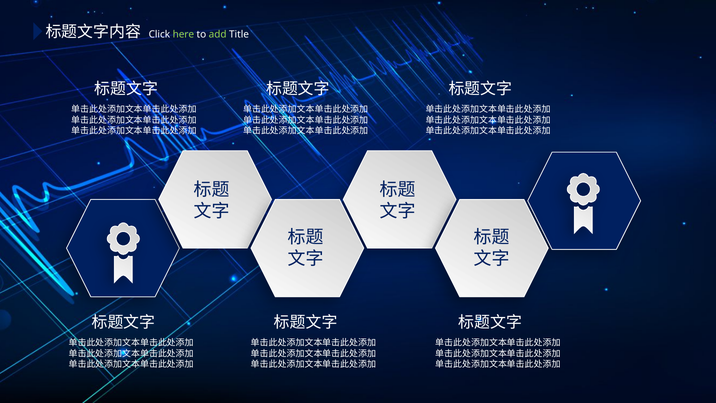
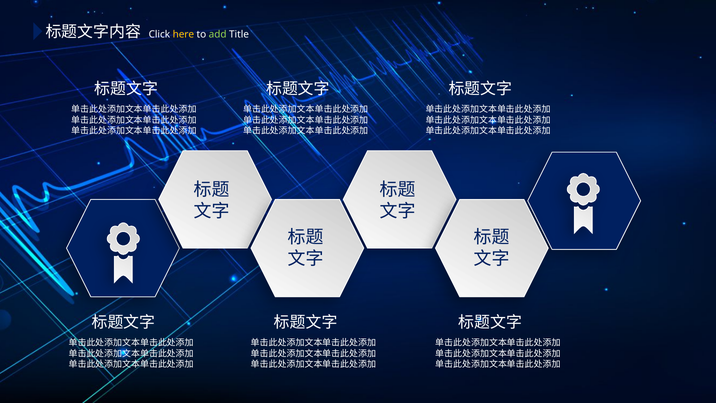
here colour: light green -> yellow
